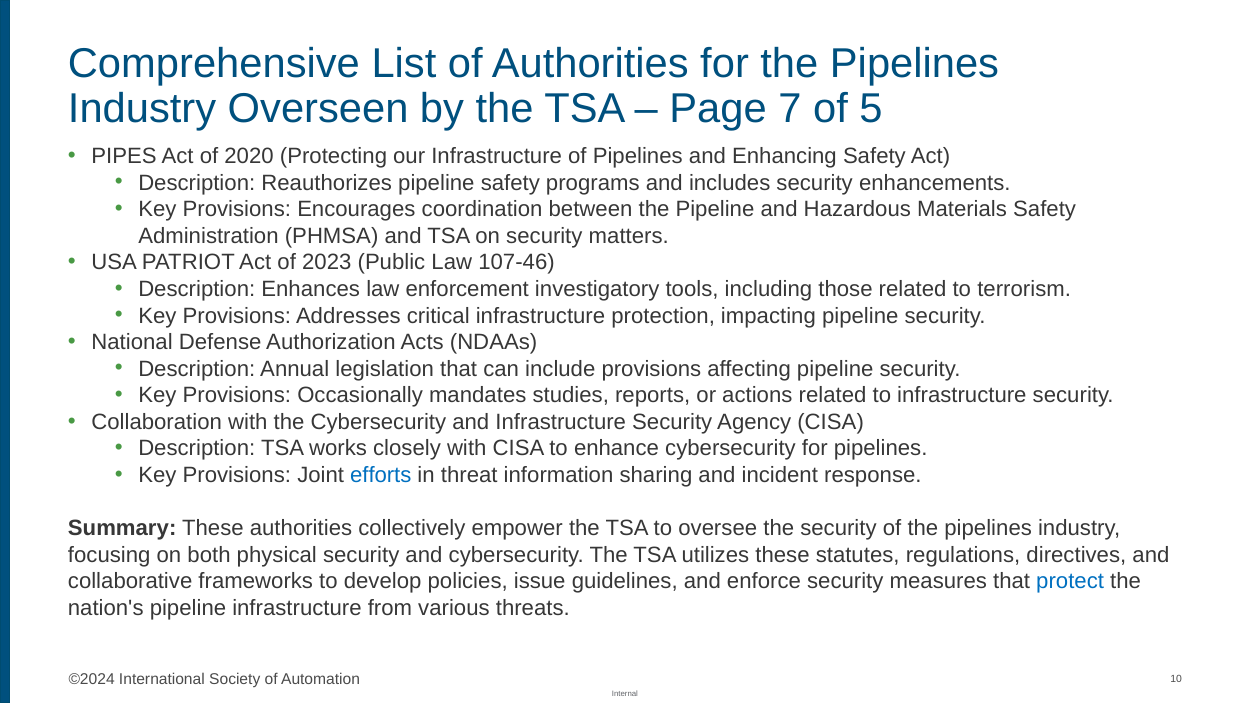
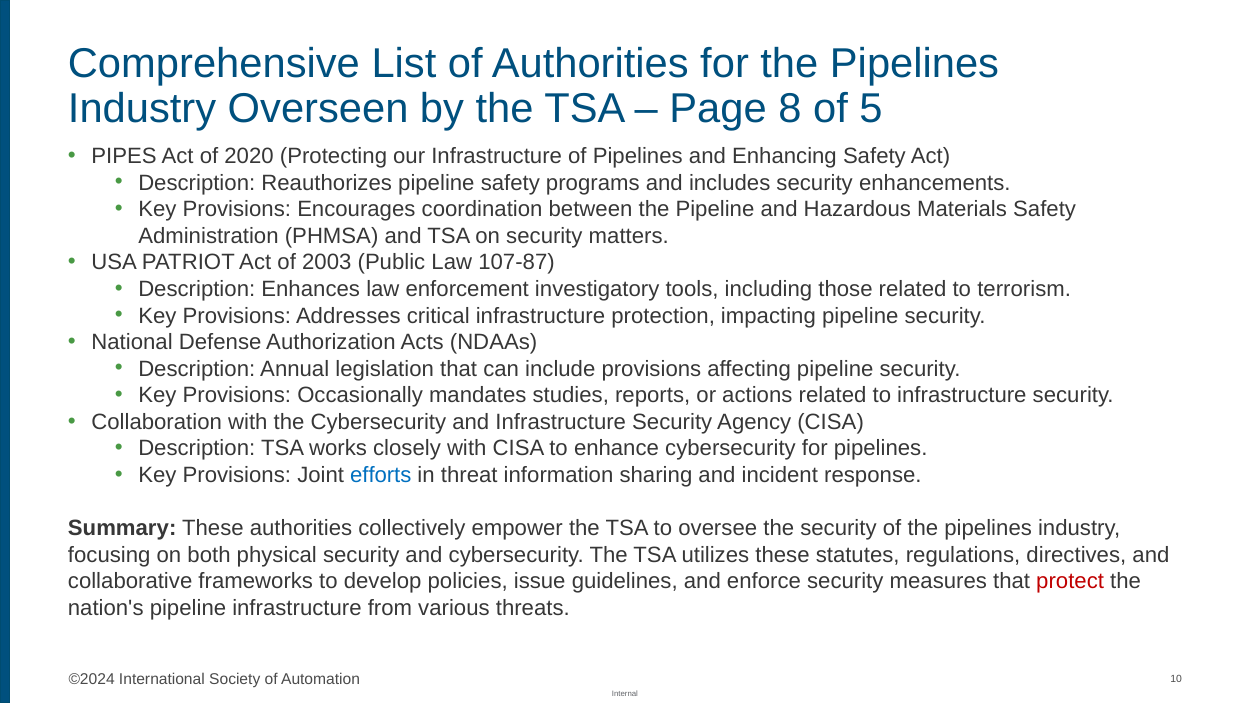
7: 7 -> 8
2023: 2023 -> 2003
107-46: 107-46 -> 107-87
protect colour: blue -> red
